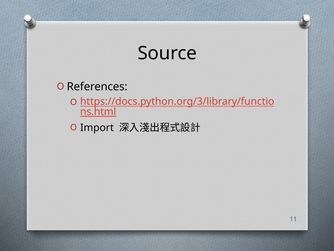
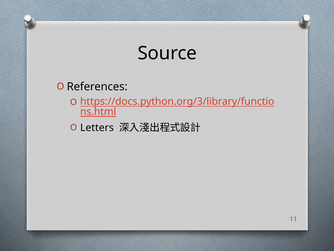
Import: Import -> Letters
